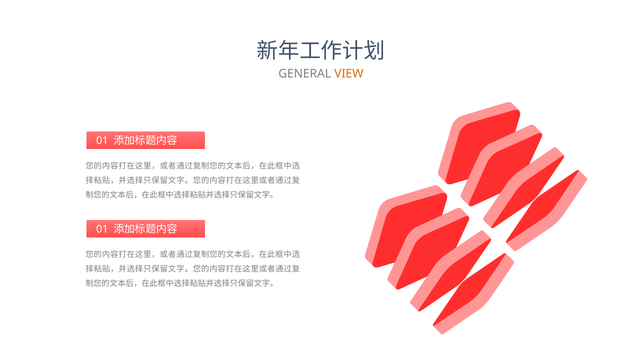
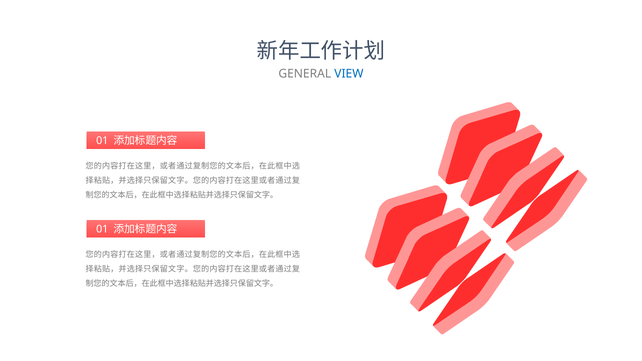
VIEW colour: orange -> blue
